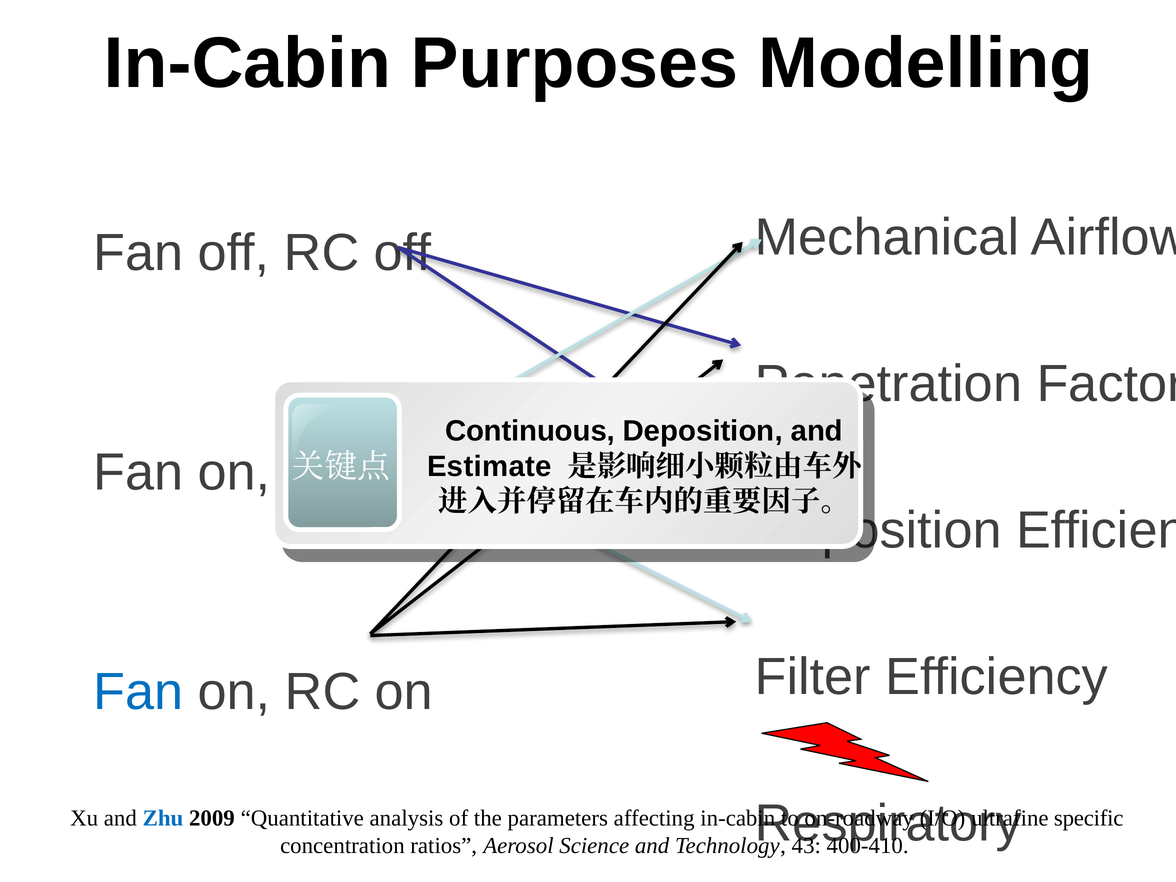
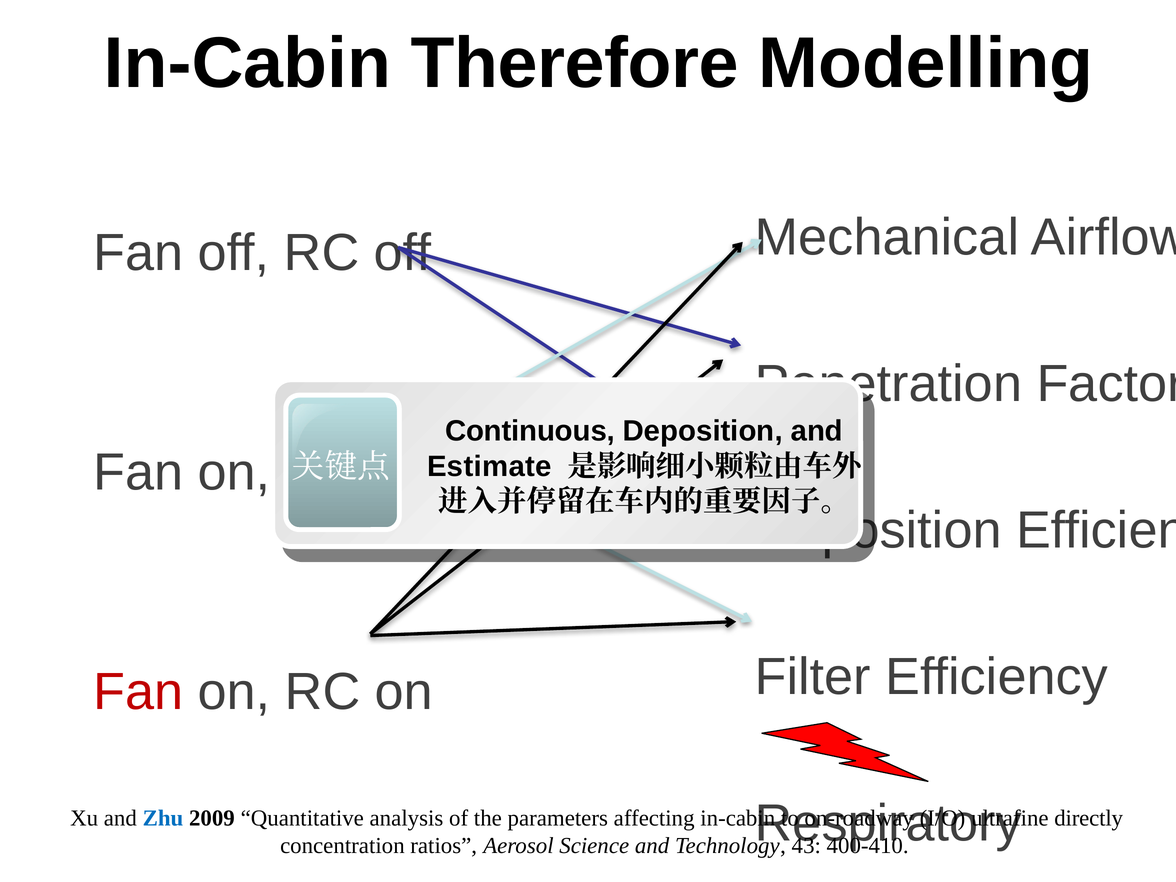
Purposes: Purposes -> Therefore
Fan at (138, 692) colour: blue -> red
specific: specific -> directly
